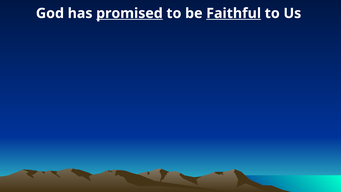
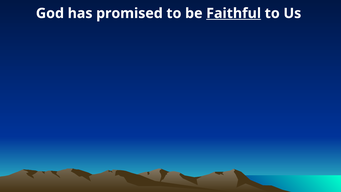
promised underline: present -> none
